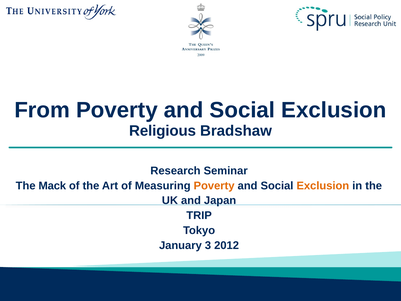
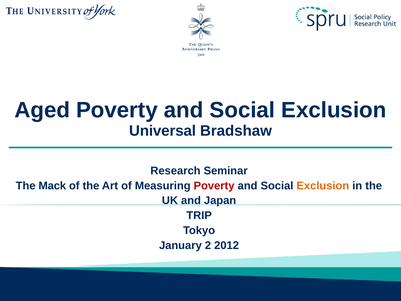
From: From -> Aged
Religious: Religious -> Universal
Poverty at (214, 186) colour: orange -> red
3: 3 -> 2
